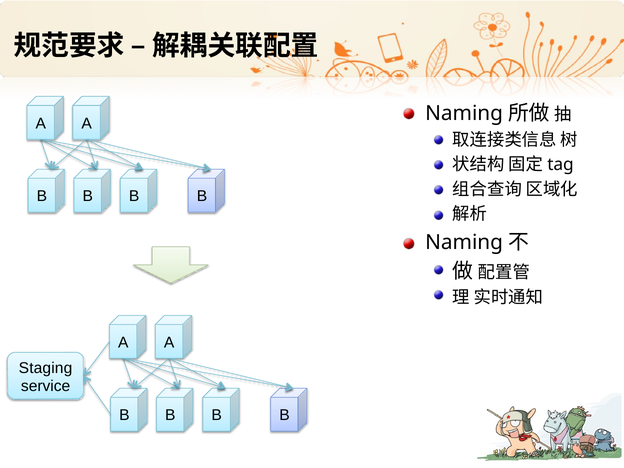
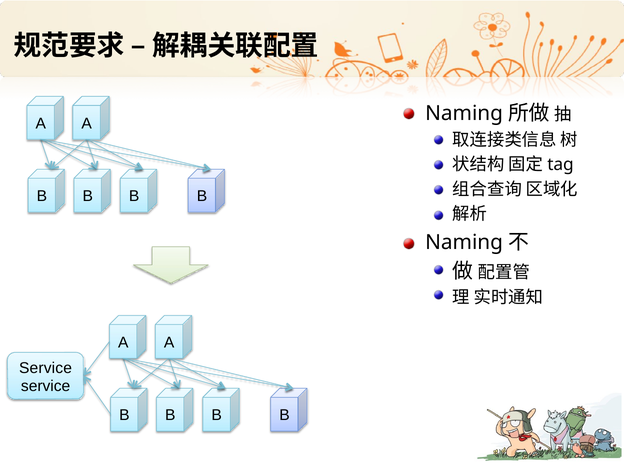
Staging at (46, 368): Staging -> Service
